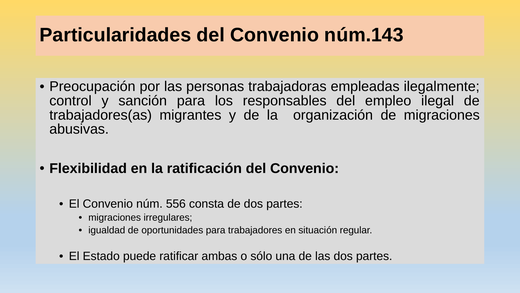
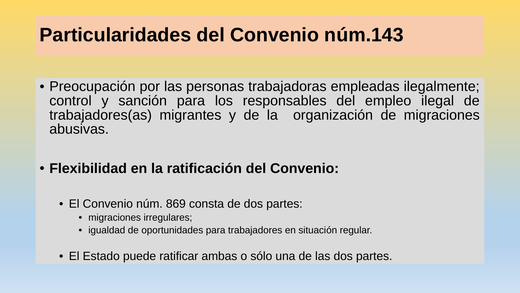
556: 556 -> 869
